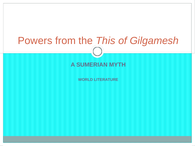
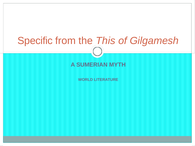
Powers: Powers -> Specific
